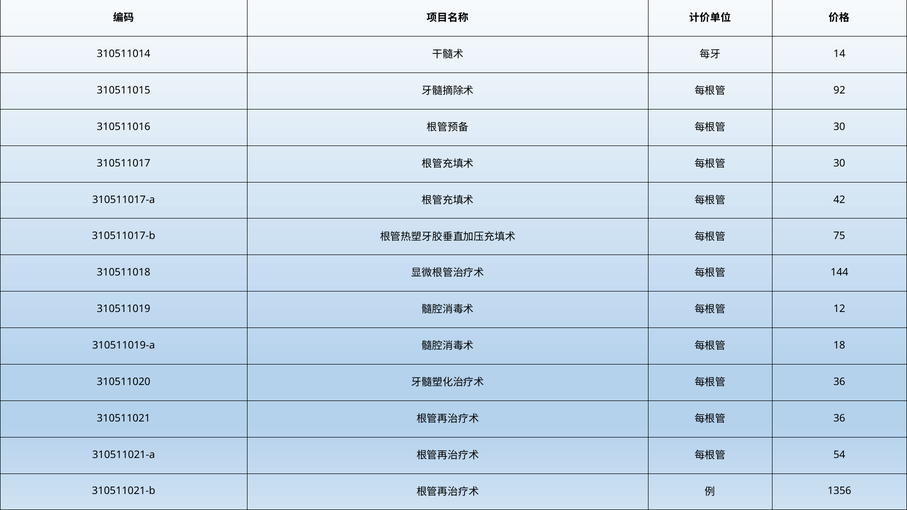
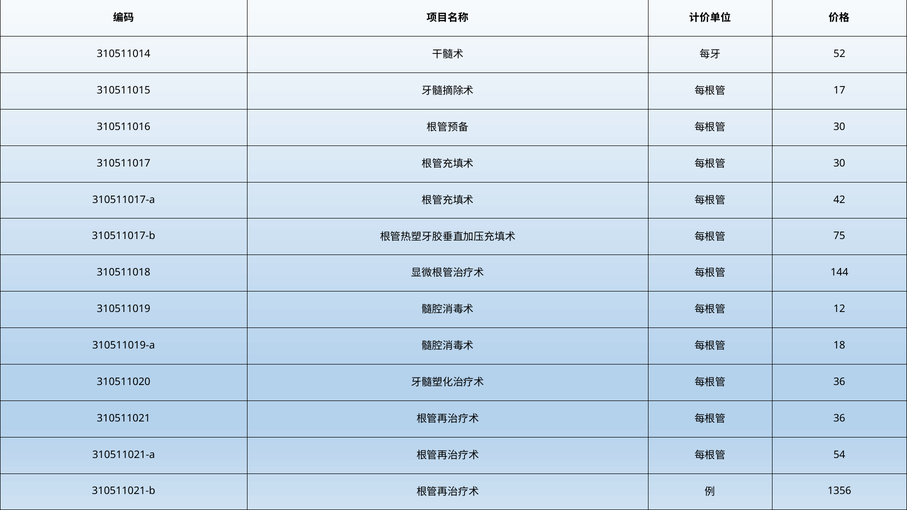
14: 14 -> 52
92: 92 -> 17
